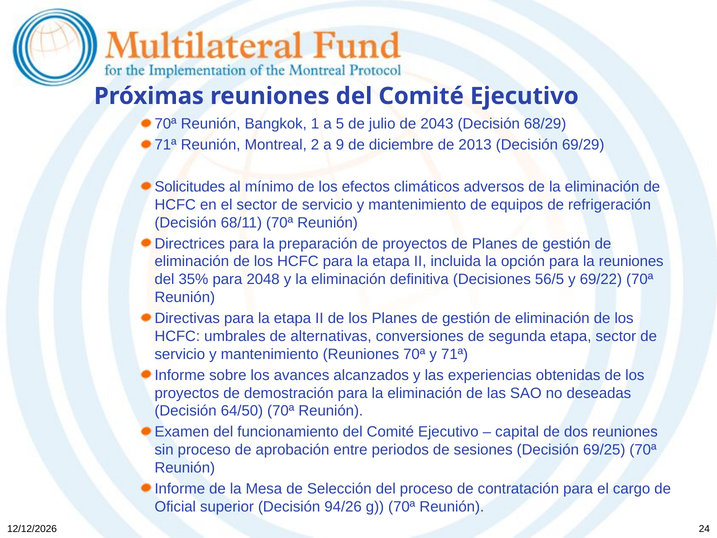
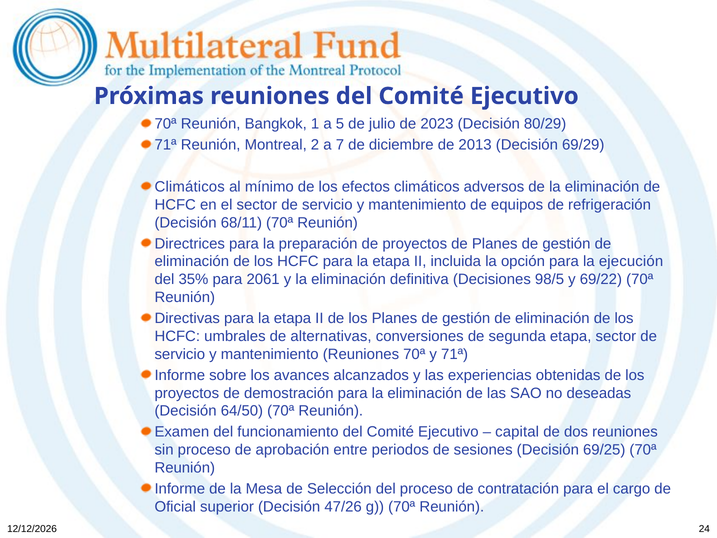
2043: 2043 -> 2023
68/29: 68/29 -> 80/29
9: 9 -> 7
Solicitudes at (190, 187): Solicitudes -> Climáticos
la reuniones: reuniones -> ejecución
2048: 2048 -> 2061
56/5: 56/5 -> 98/5
94/26: 94/26 -> 47/26
